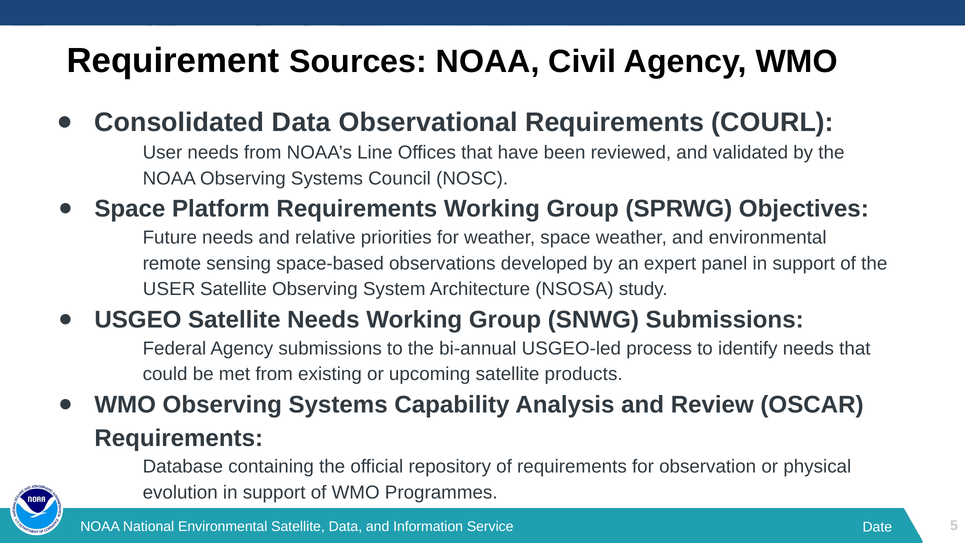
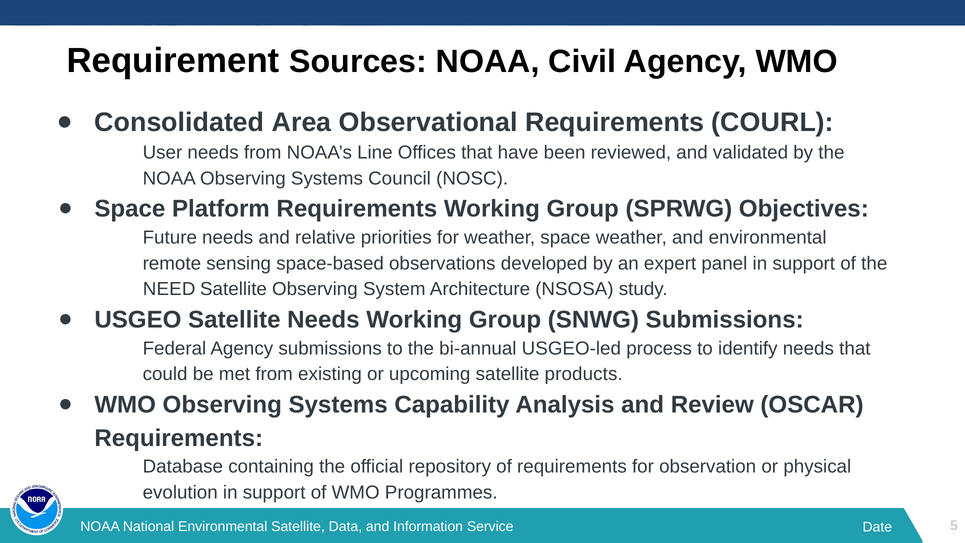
Consolidated Data: Data -> Area
USER at (169, 289): USER -> NEED
